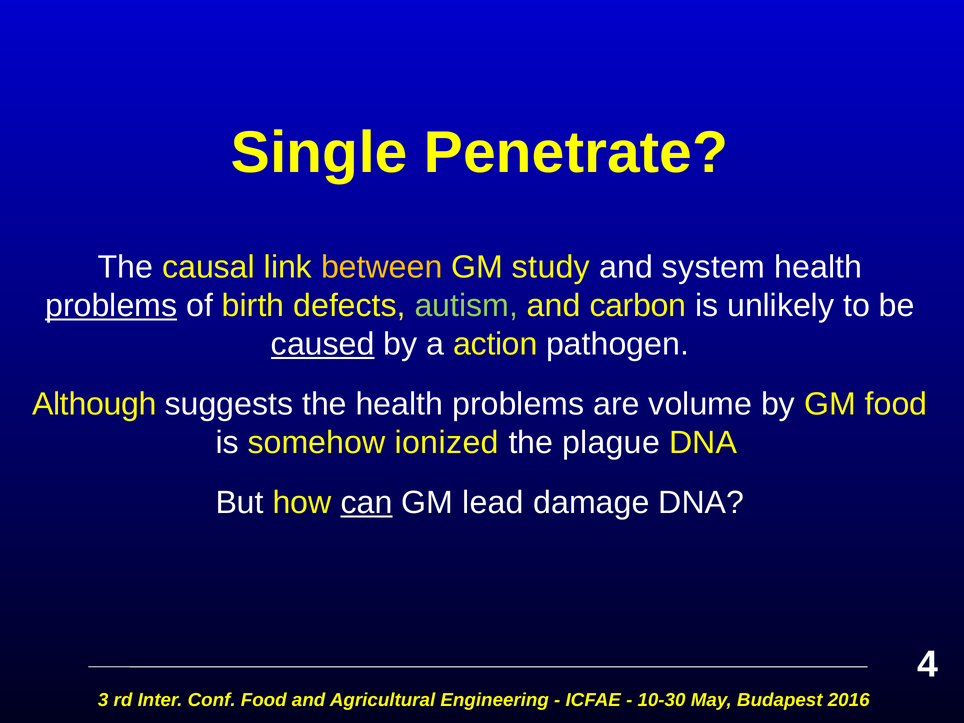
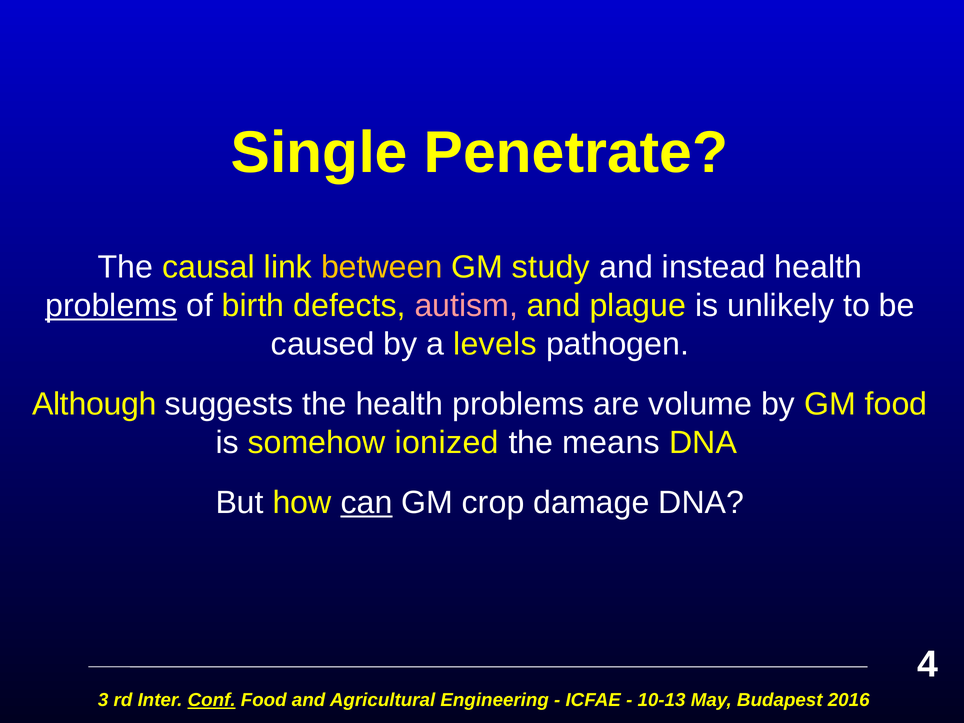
system: system -> instead
autism colour: light green -> pink
carbon: carbon -> plague
caused underline: present -> none
action: action -> levels
plague: plague -> means
lead: lead -> crop
Conf underline: none -> present
10-30: 10-30 -> 10-13
